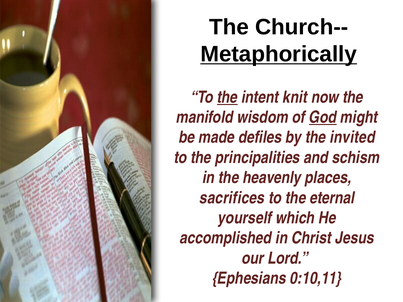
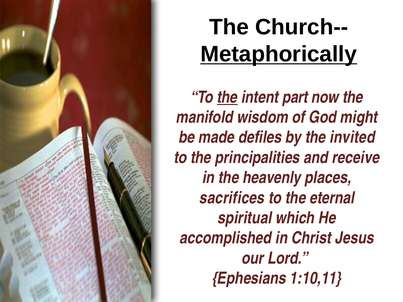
knit: knit -> part
God underline: present -> none
schism: schism -> receive
yourself: yourself -> spiritual
0:10,11: 0:10,11 -> 1:10,11
